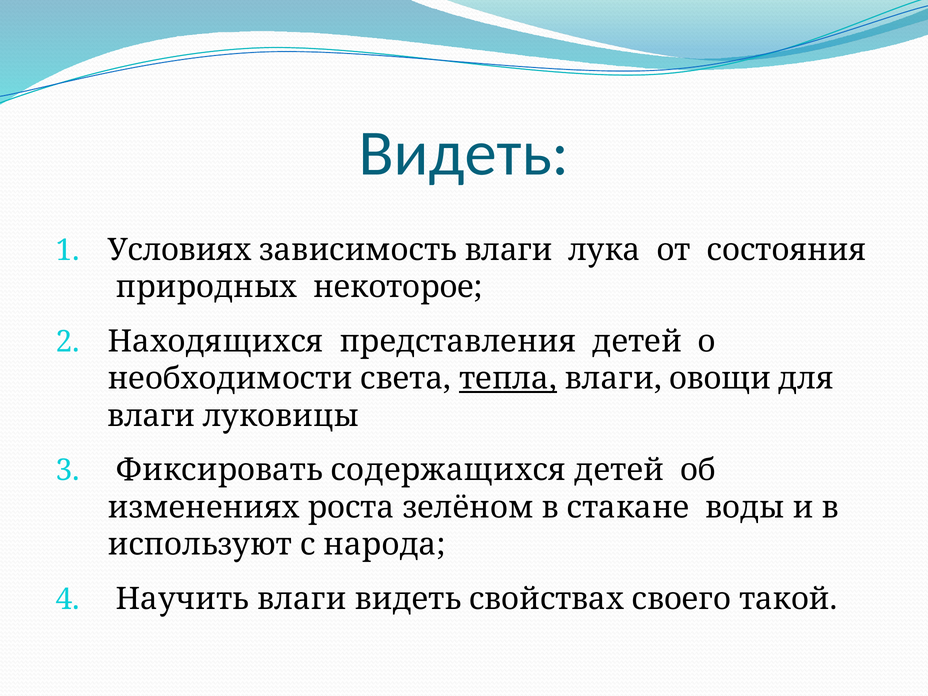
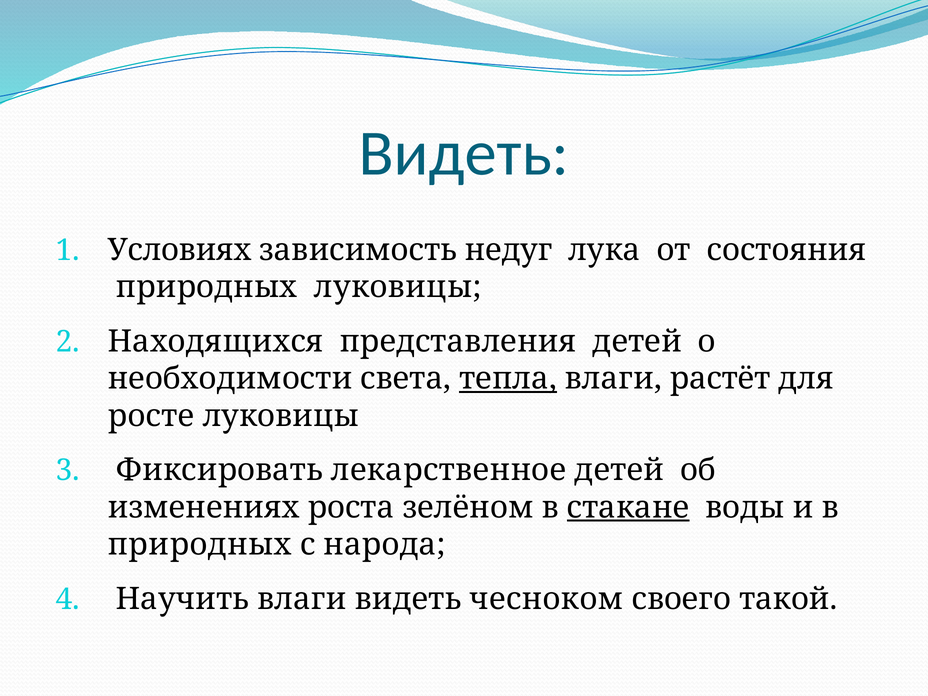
зависимость влаги: влаги -> недуг
природных некоторое: некоторое -> луковицы
овощи: овощи -> растёт
влаги at (151, 416): влаги -> росте
содержащихся: содержащихся -> лекарственное
стакане underline: none -> present
используют at (200, 544): используют -> природных
свойствах: свойствах -> чесноком
